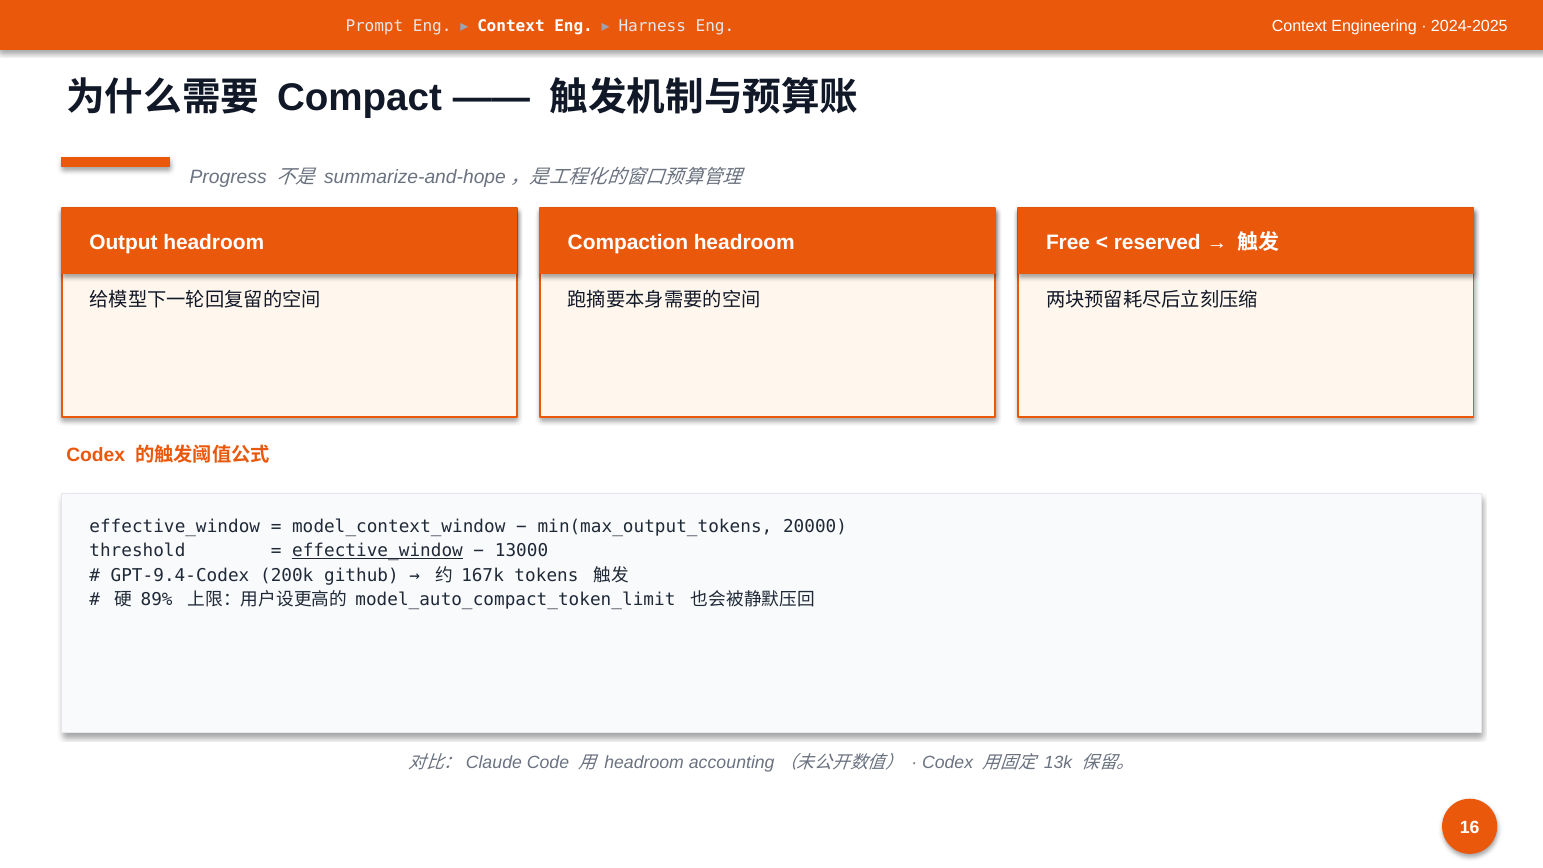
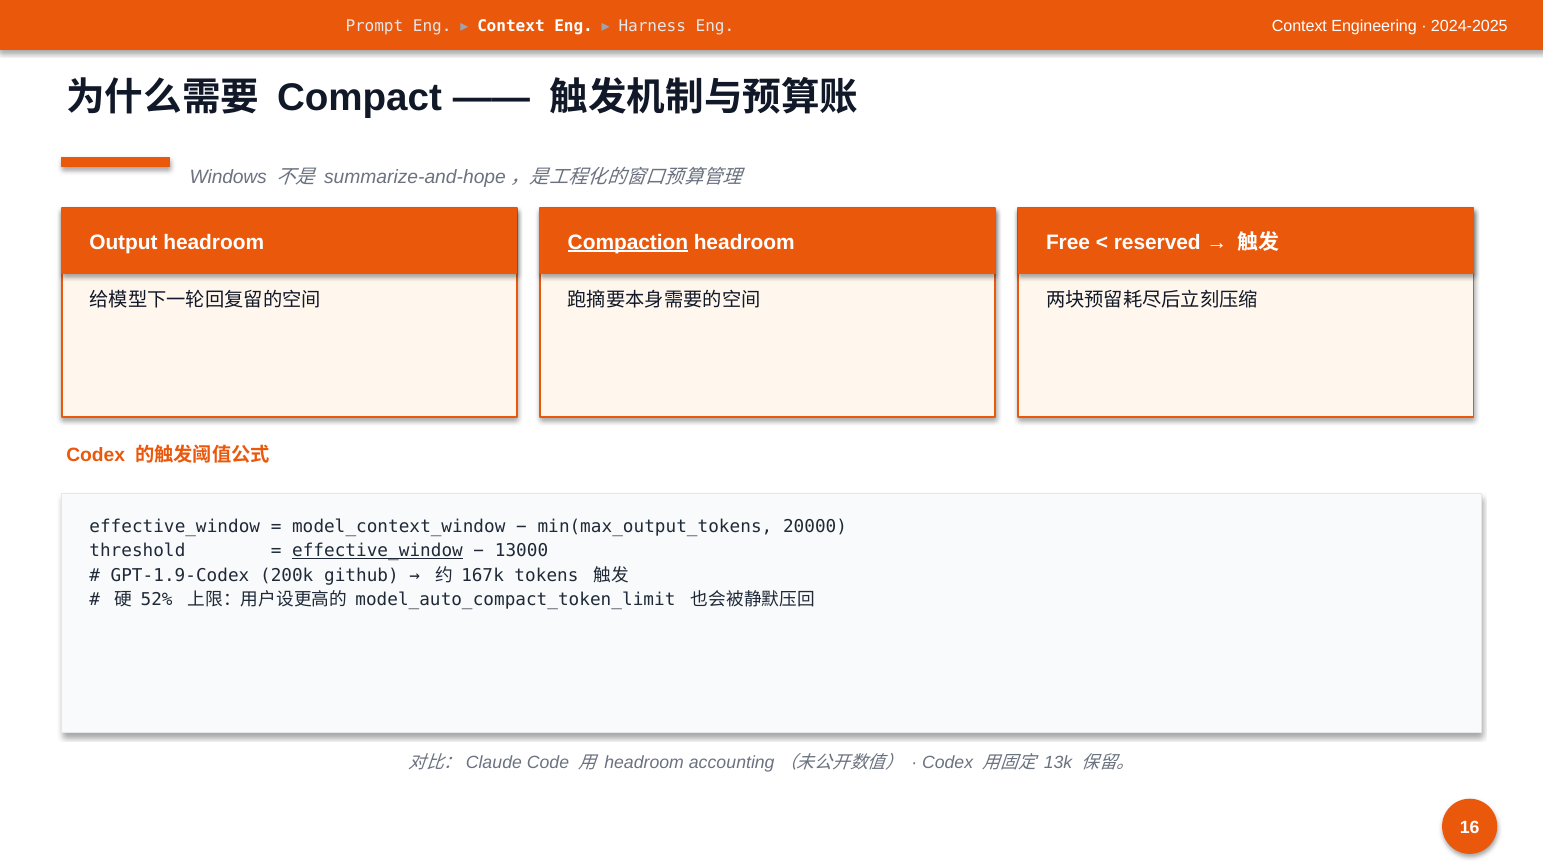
Progress: Progress -> Windows
Compaction underline: none -> present
GPT-9.4-Codex: GPT-9.4-Codex -> GPT-1.9-Codex
89%: 89% -> 52%
